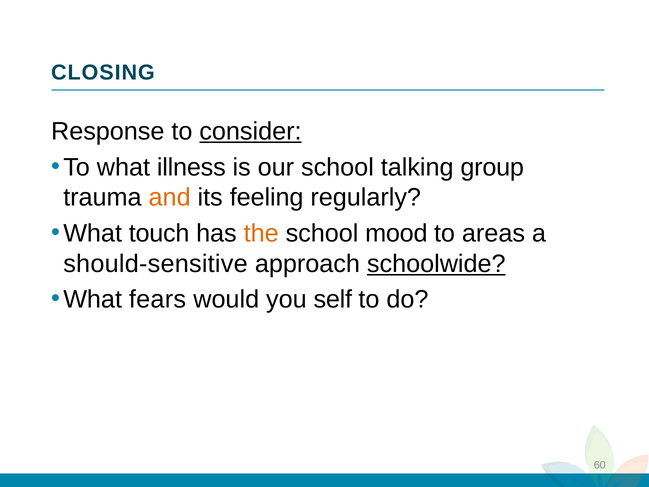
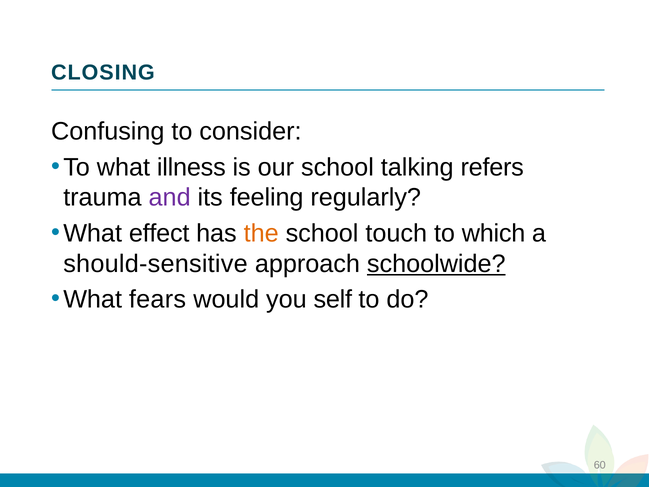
Response: Response -> Confusing
consider underline: present -> none
group: group -> refers
and colour: orange -> purple
touch: touch -> effect
mood: mood -> touch
areas: areas -> which
